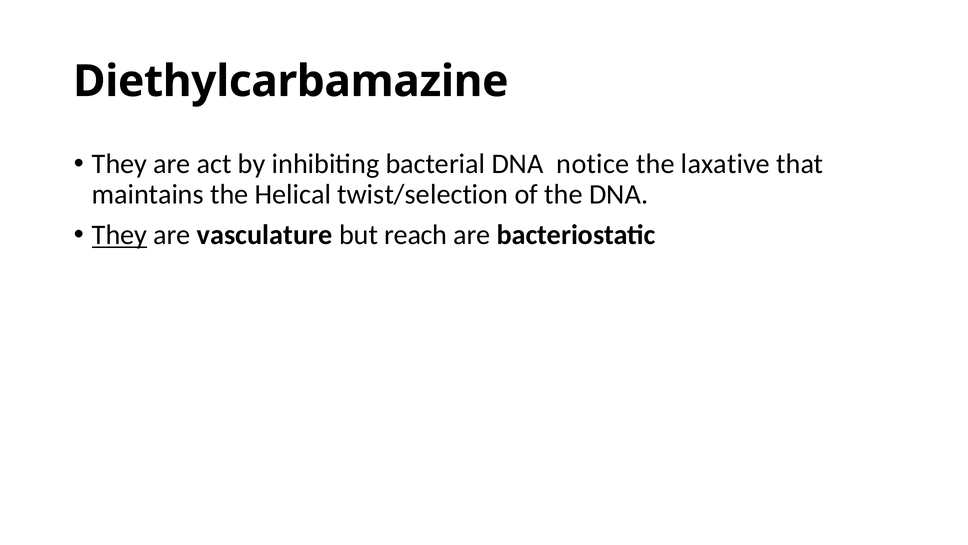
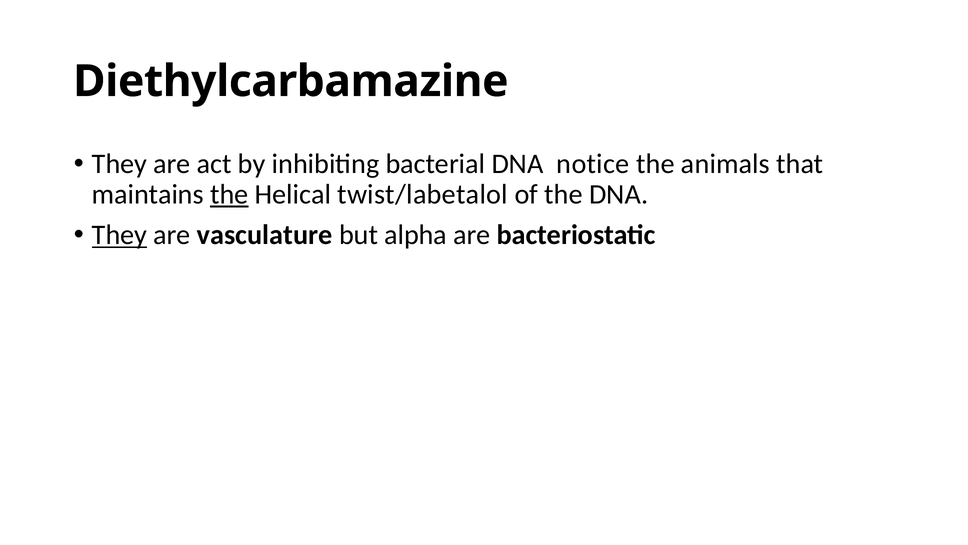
laxative: laxative -> animals
the at (229, 194) underline: none -> present
twist/selection: twist/selection -> twist/labetalol
reach: reach -> alpha
